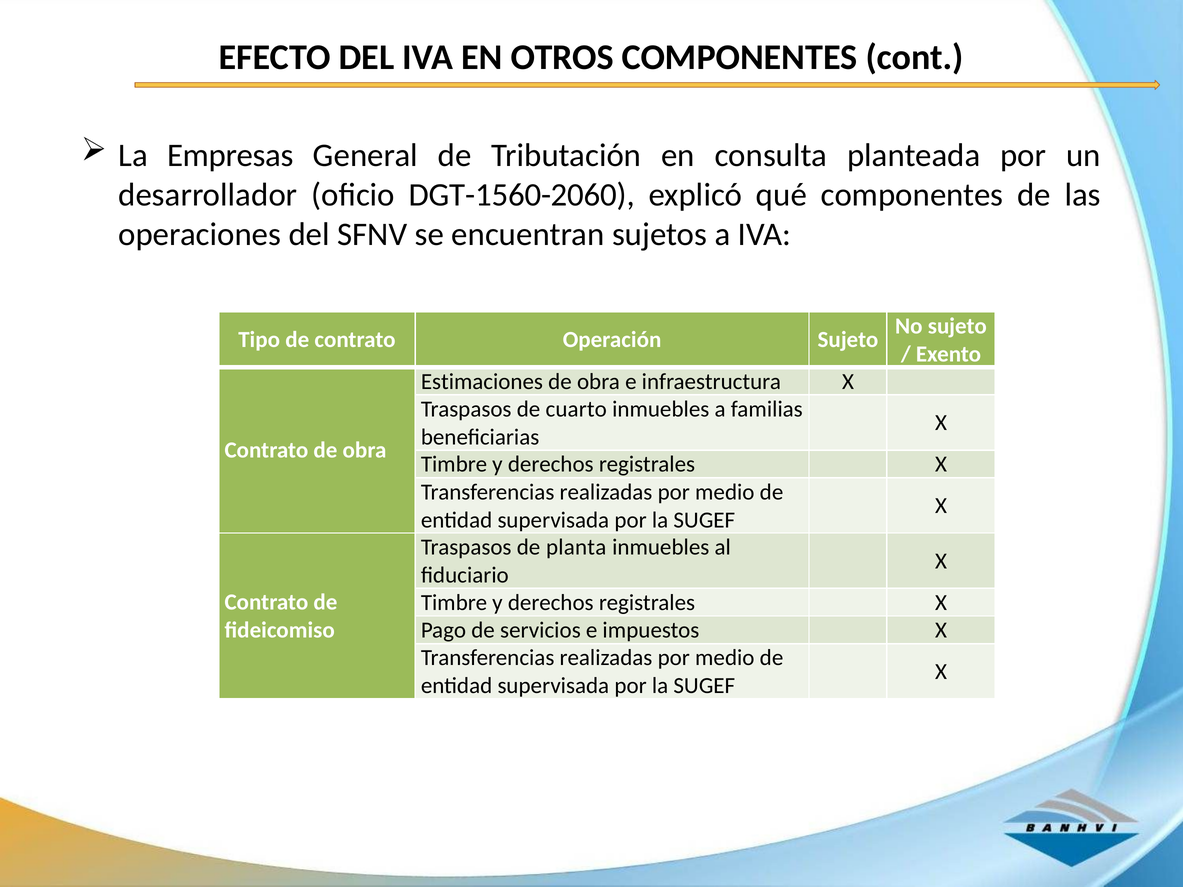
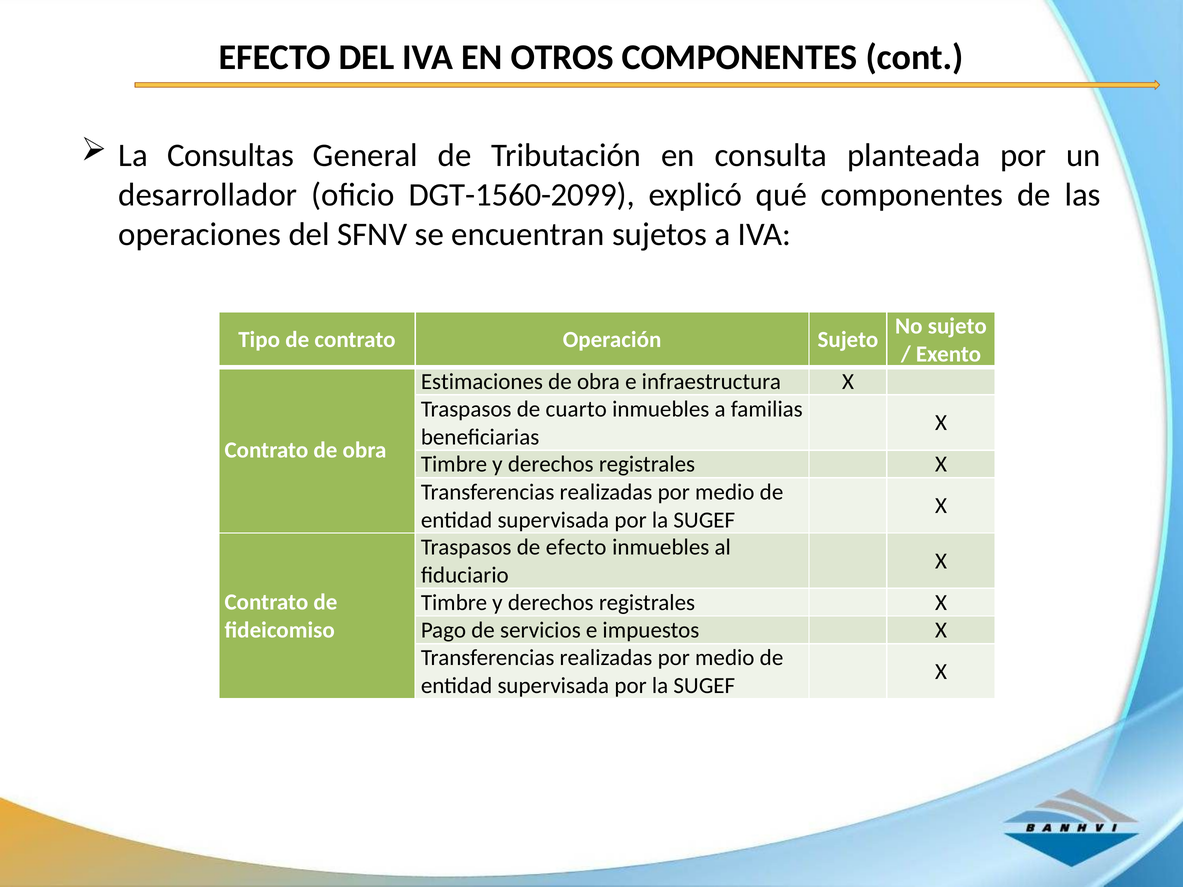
Empresas: Empresas -> Consultas
DGT-1560-2060: DGT-1560-2060 -> DGT-1560-2099
de planta: planta -> efecto
